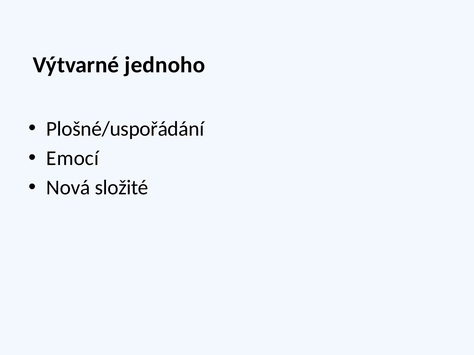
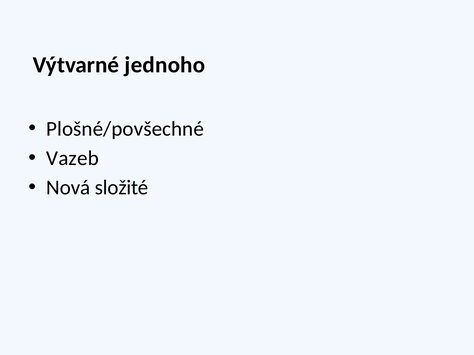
Plošné/uspořádání: Plošné/uspořádání -> Plošné/povšechné
Emocí: Emocí -> Vazeb
